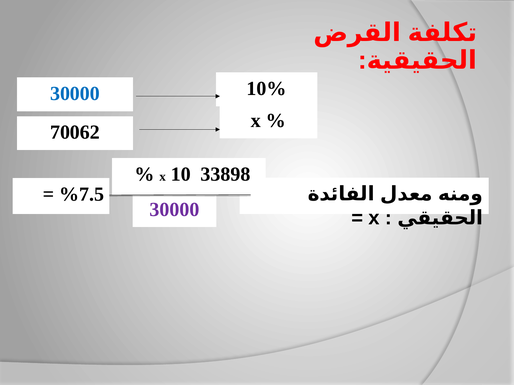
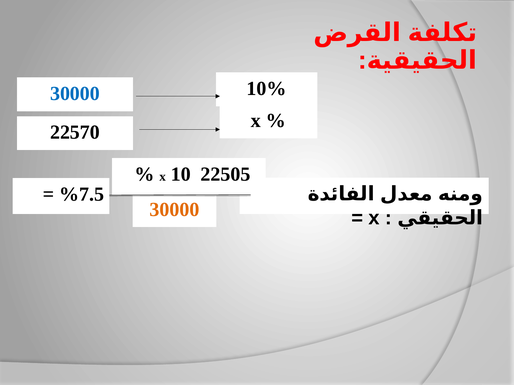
70062: 70062 -> 22570
33898: 33898 -> 22505
30000 at (174, 210) colour: purple -> orange
